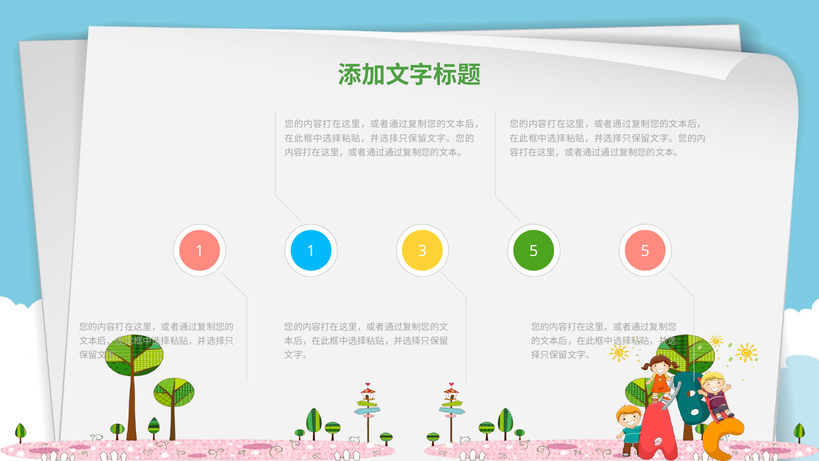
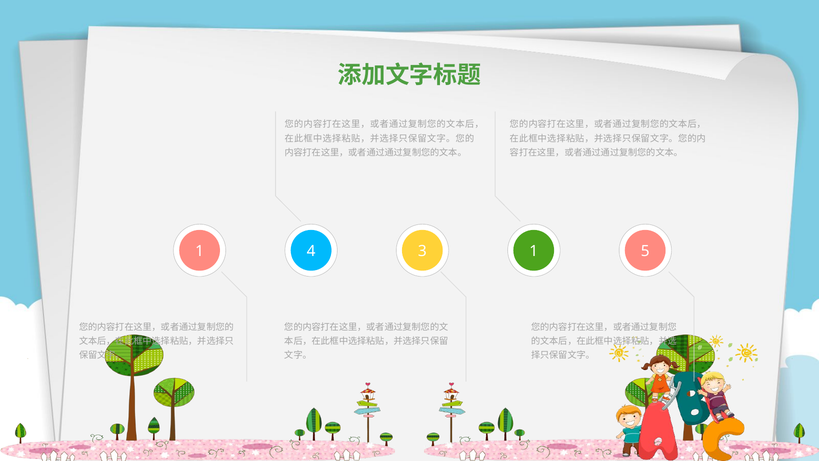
1 1: 1 -> 4
3 5: 5 -> 1
